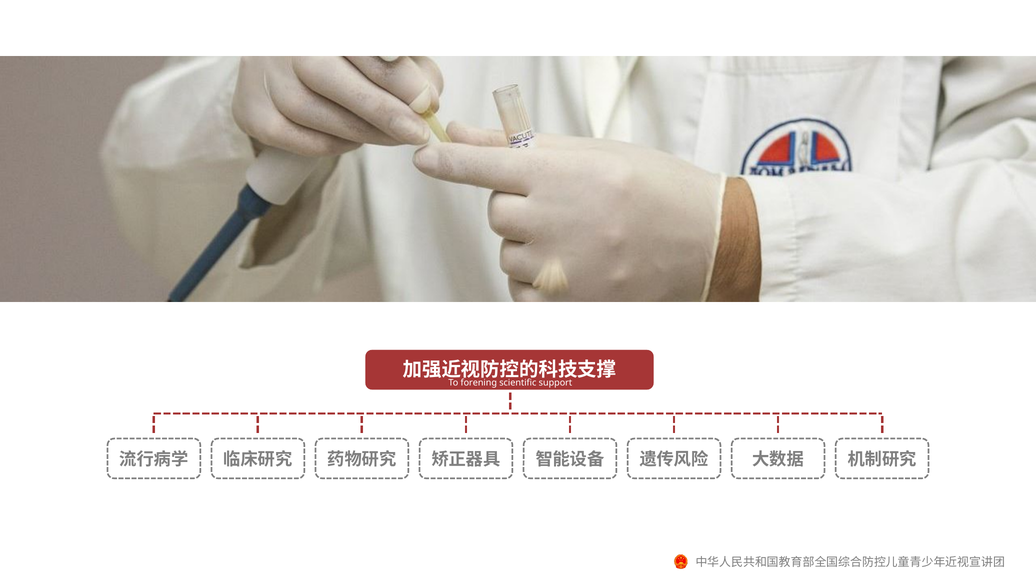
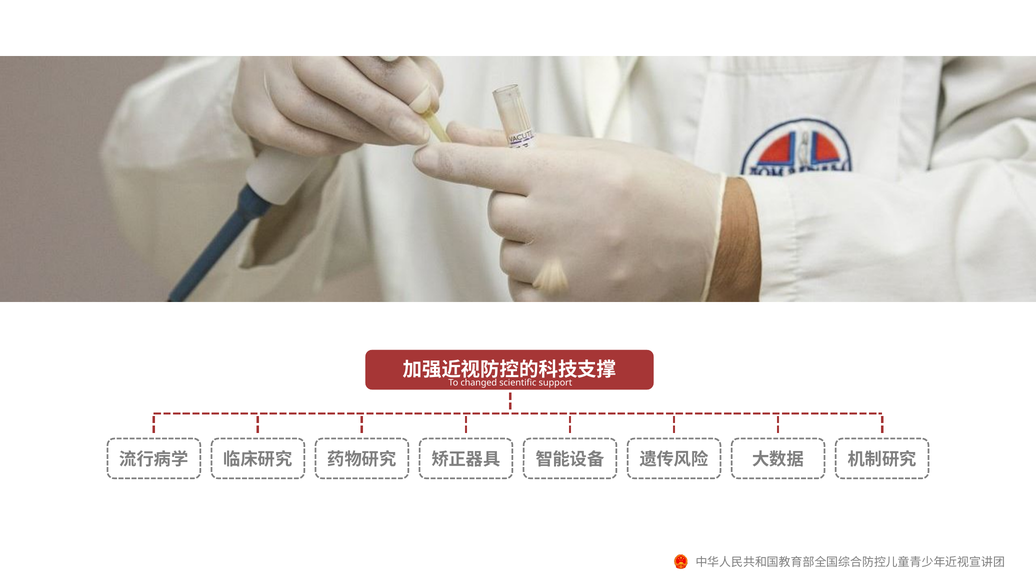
forening: forening -> changed
